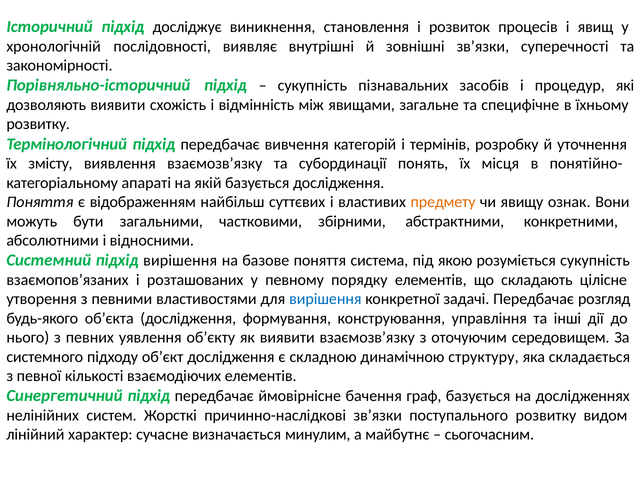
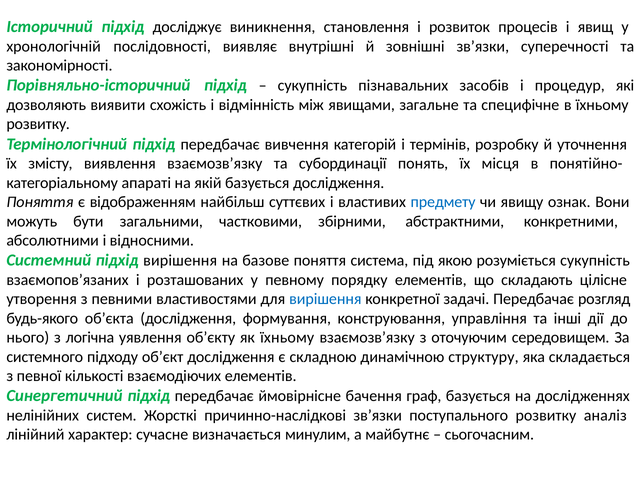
предмету colour: orange -> blue
певних: певних -> логічна
як виявити: виявити -> їхньому
видом: видом -> аналіз
